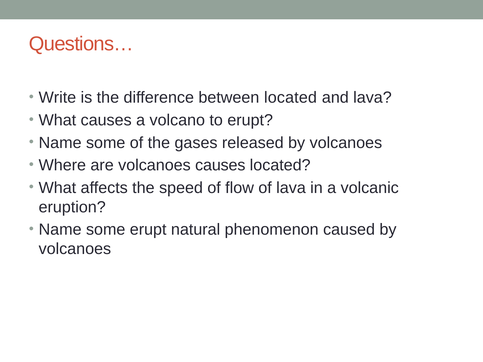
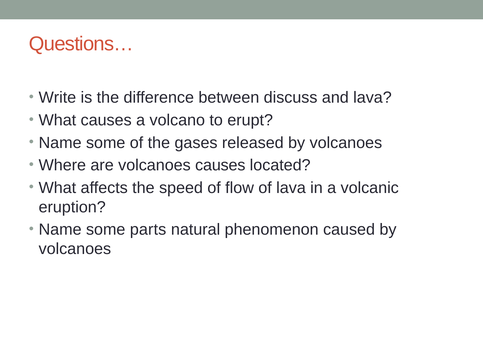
between located: located -> discuss
some erupt: erupt -> parts
